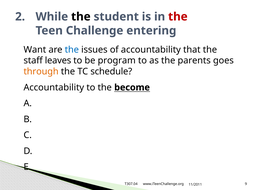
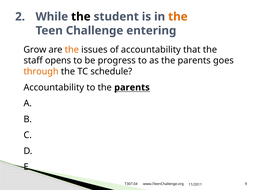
the at (178, 17) colour: red -> orange
Want: Want -> Grow
the at (72, 50) colour: blue -> orange
leaves: leaves -> opens
program: program -> progress
to the become: become -> parents
